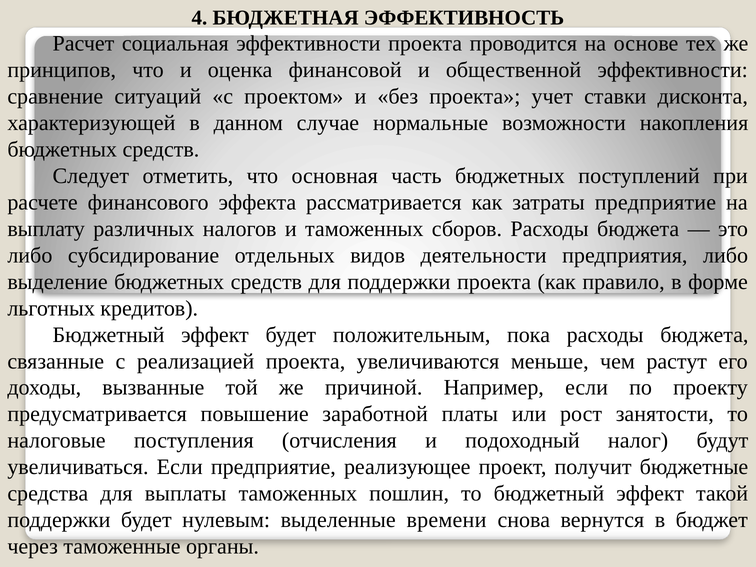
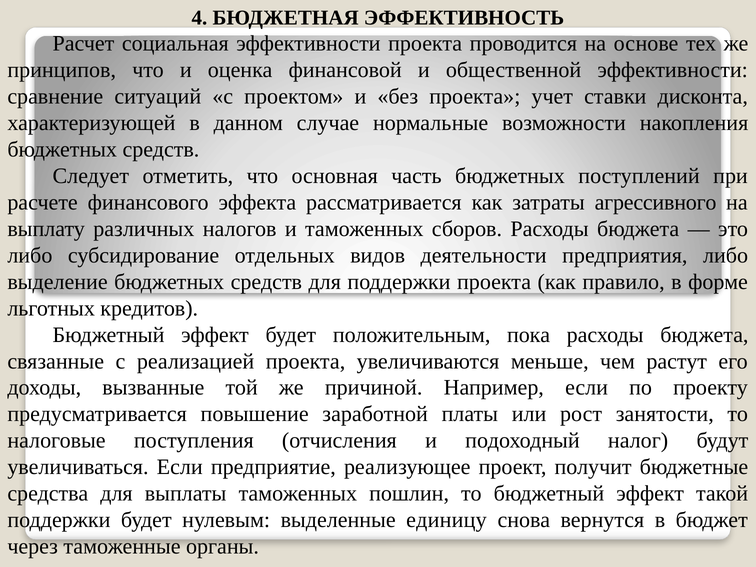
затраты предприятие: предприятие -> агрессивного
времени: времени -> единицу
